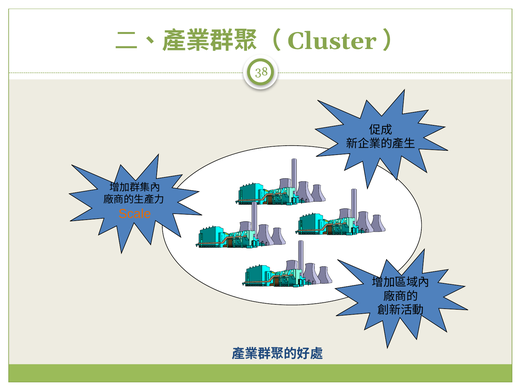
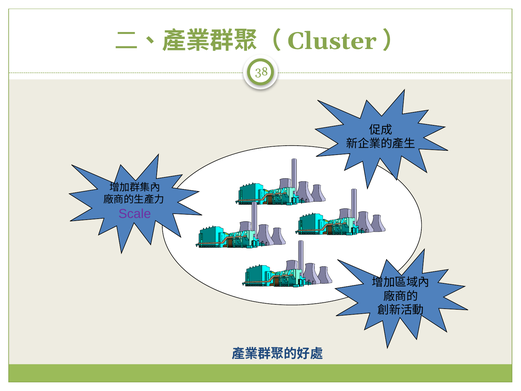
Scale colour: orange -> purple
